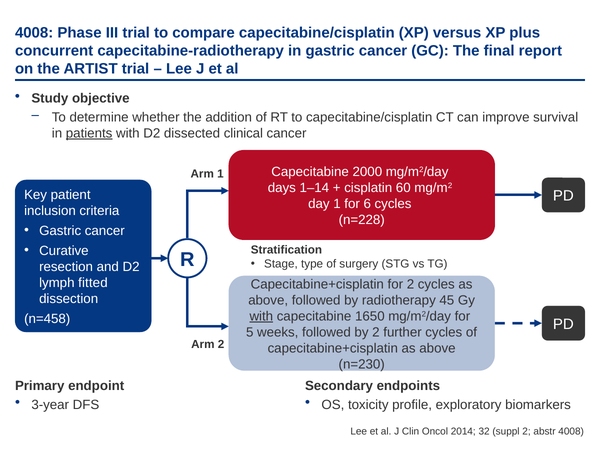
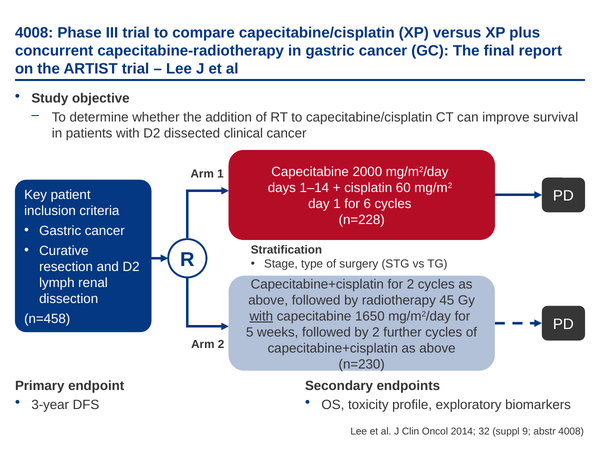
patients underline: present -> none
fitted: fitted -> renal
suppl 2: 2 -> 9
